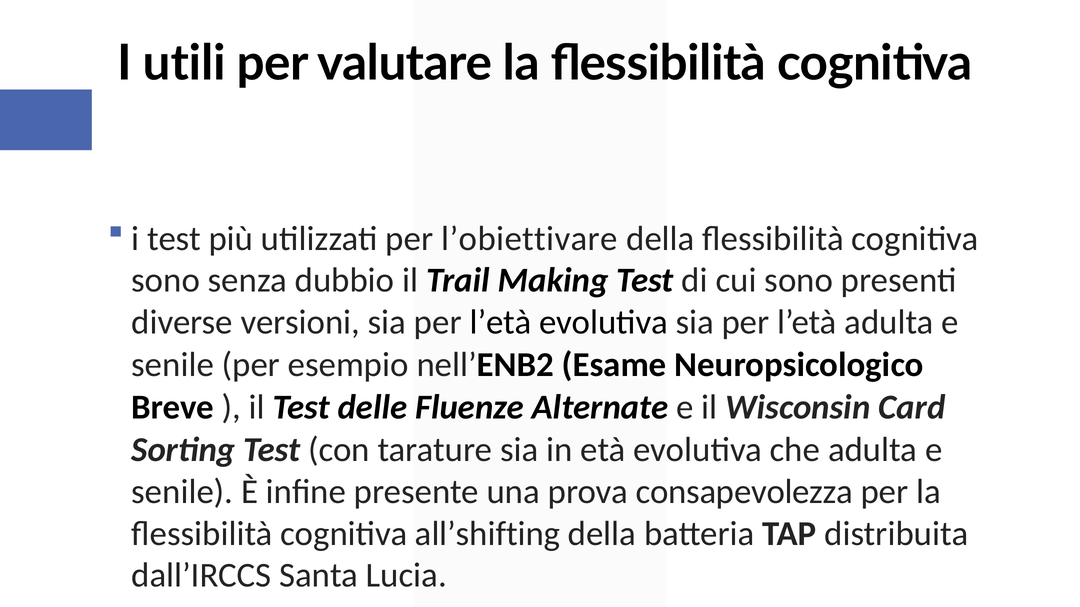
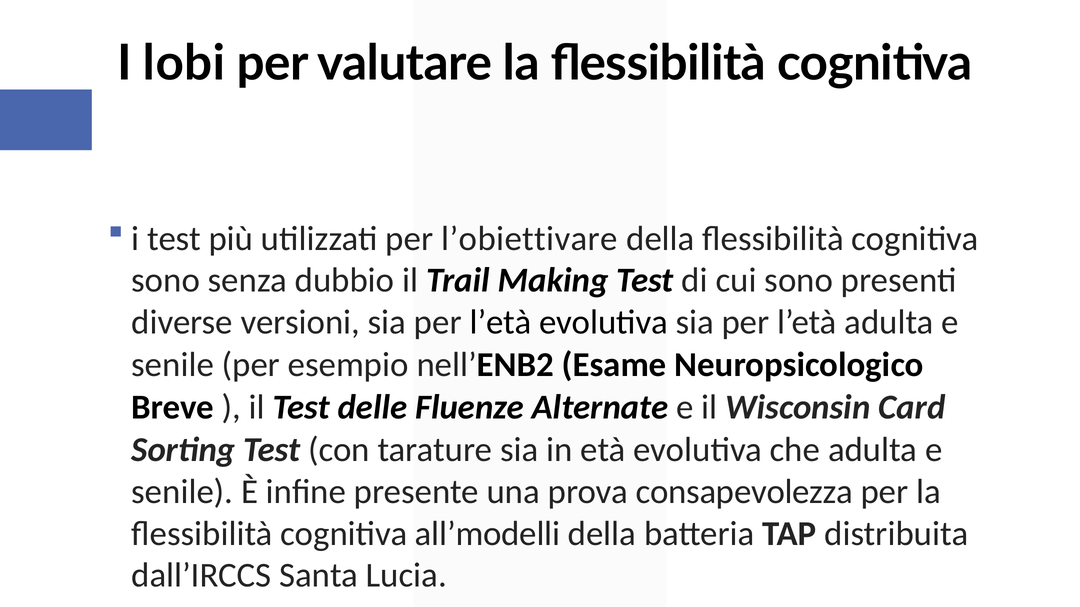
utili: utili -> lobi
all’shifting: all’shifting -> all’modelli
